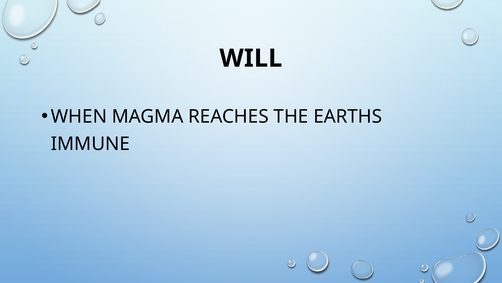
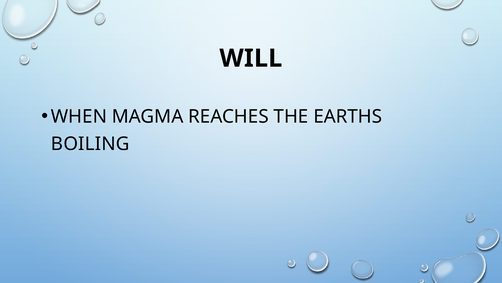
IMMUNE: IMMUNE -> BOILING
